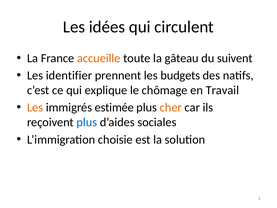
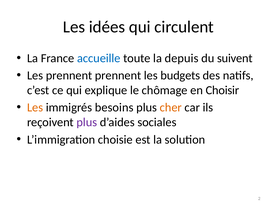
accueille colour: orange -> blue
gâteau: gâteau -> depuis
Les identifier: identifier -> prennent
Travail: Travail -> Choisir
estimée: estimée -> besoins
plus at (87, 122) colour: blue -> purple
